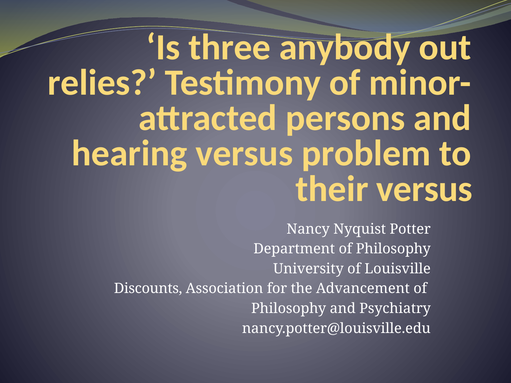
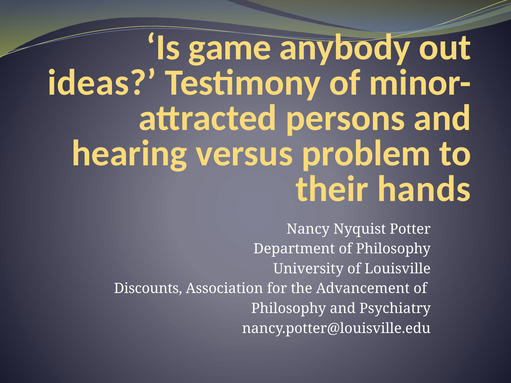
three: three -> game
relies: relies -> ideas
their versus: versus -> hands
